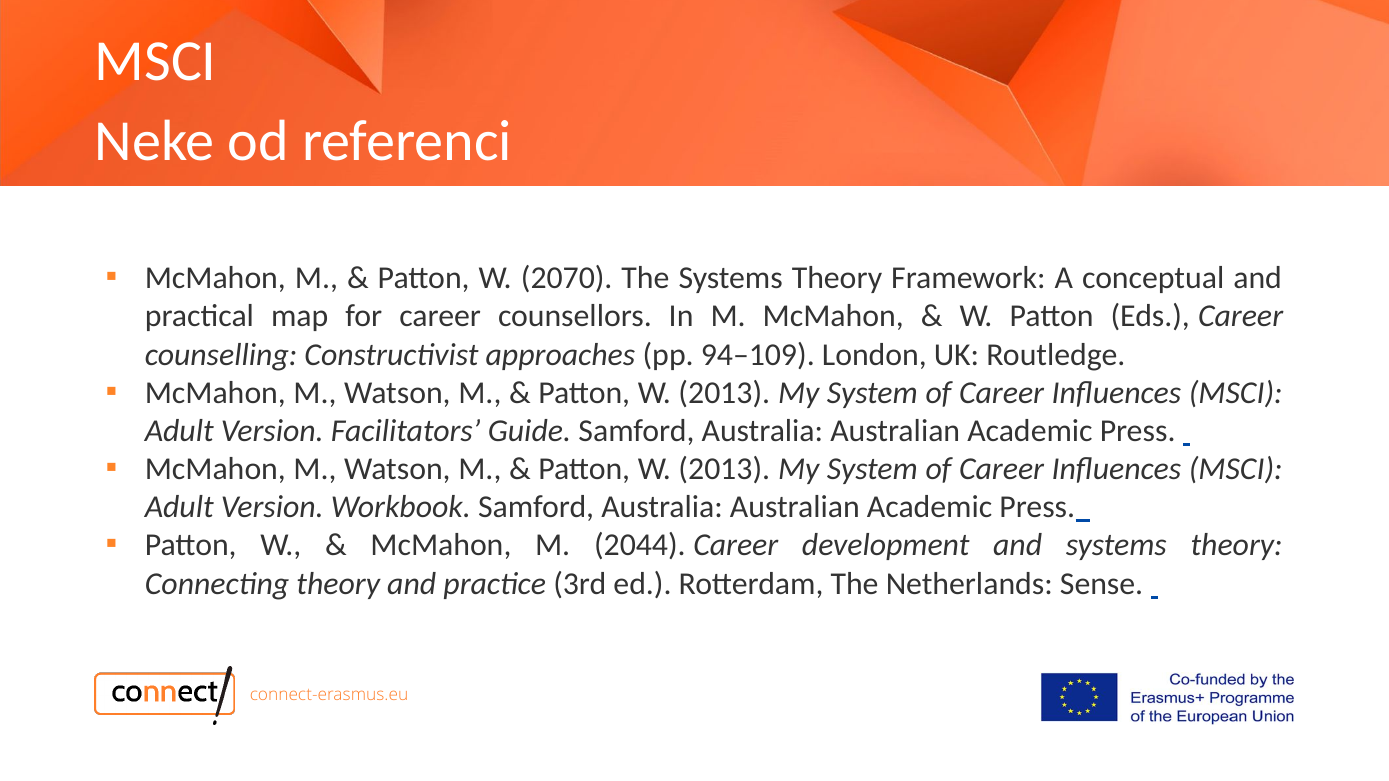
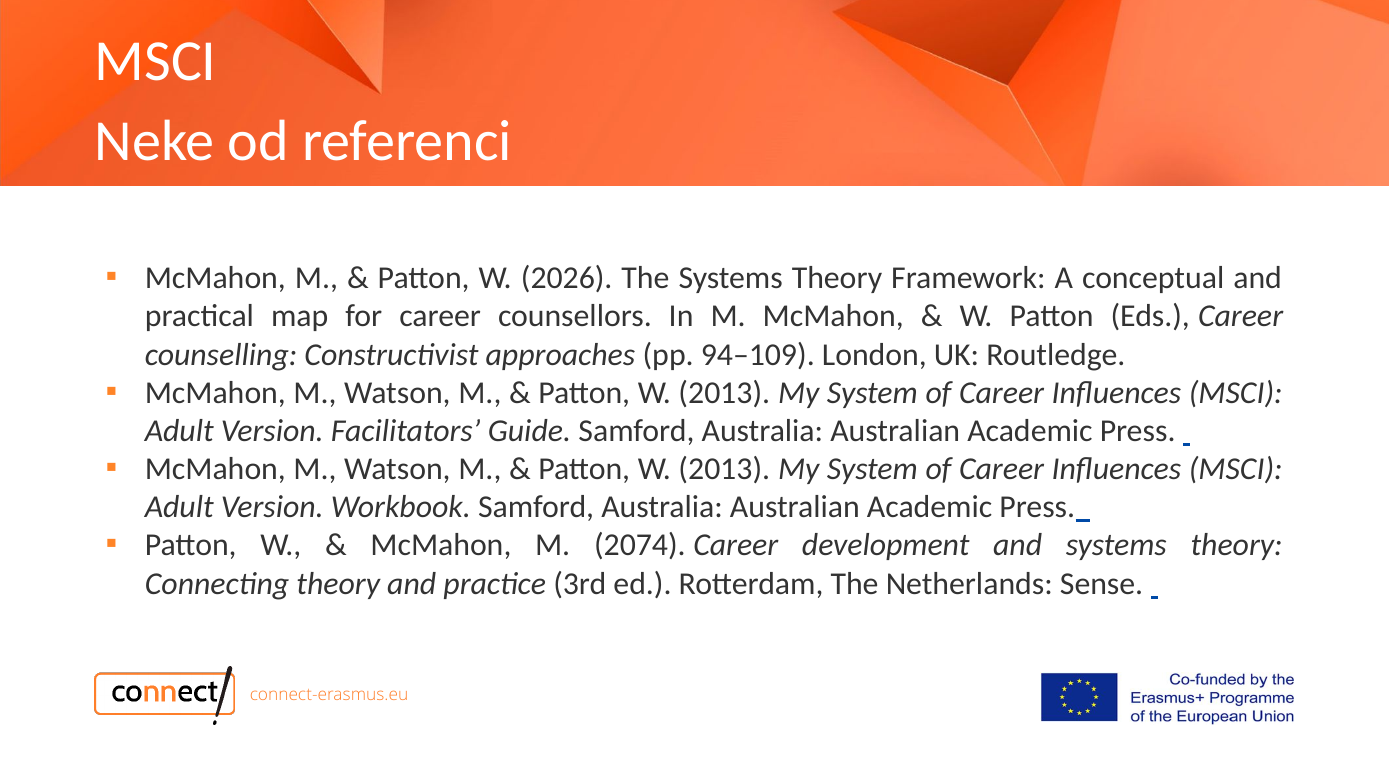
2070: 2070 -> 2026
2044: 2044 -> 2074
